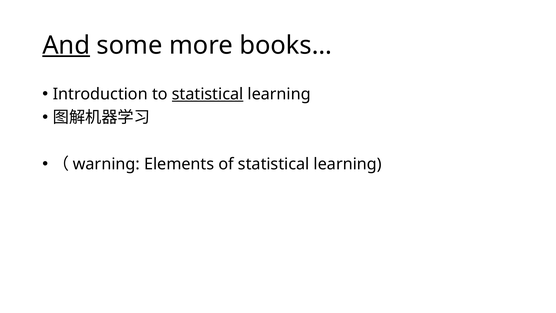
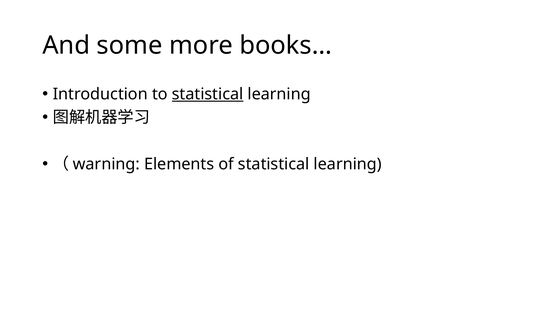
And underline: present -> none
